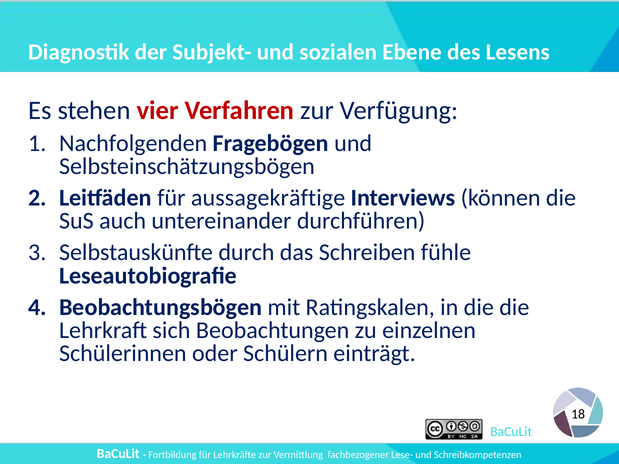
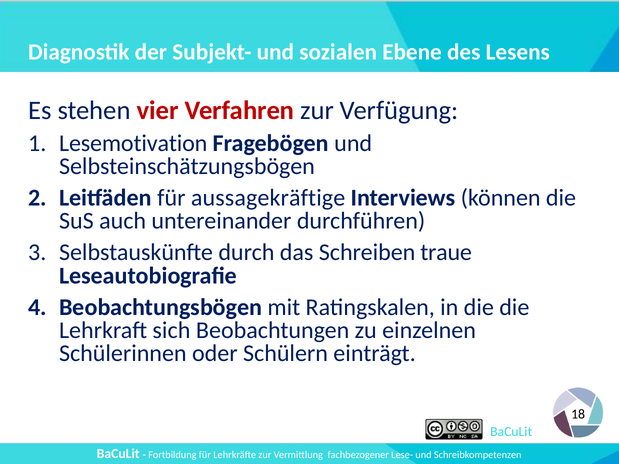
Nachfolgenden: Nachfolgenden -> Lesemotivation
fühle: fühle -> traue
